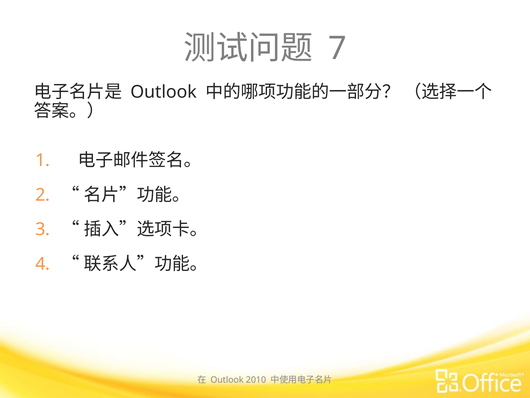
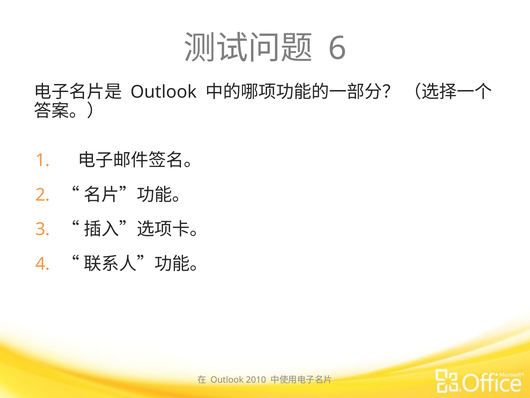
7: 7 -> 6
